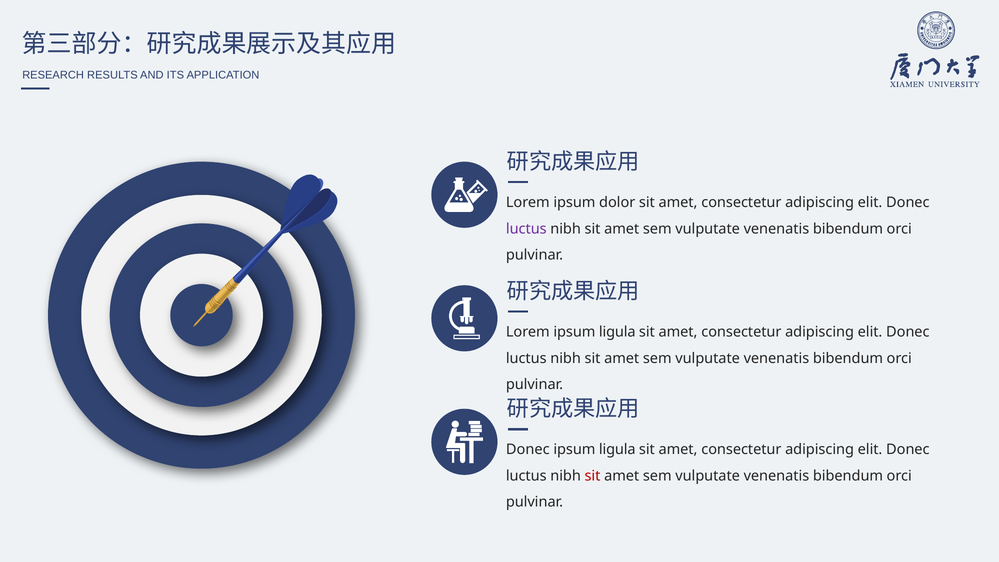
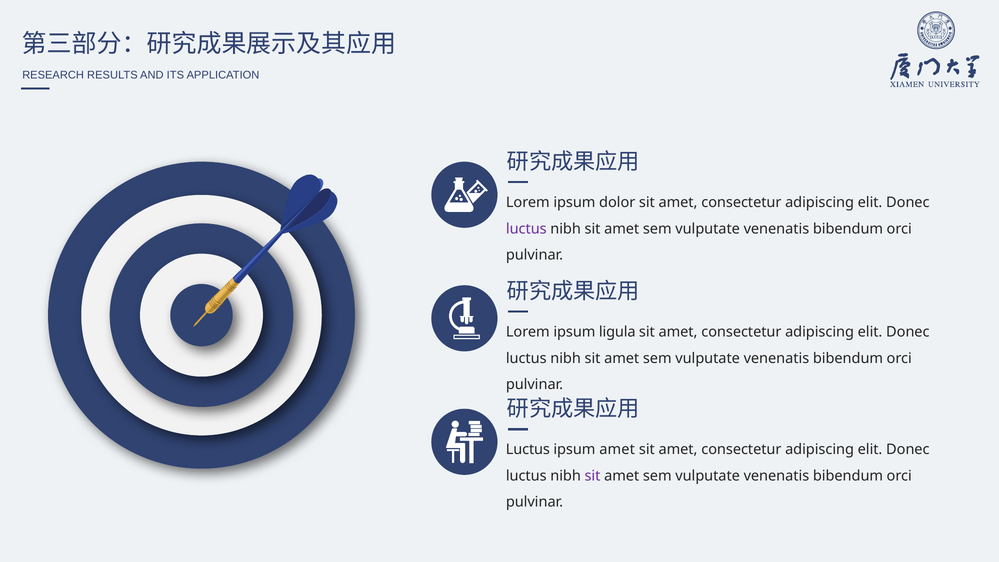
Donec at (528, 450): Donec -> Luctus
ligula at (617, 450): ligula -> amet
sit at (593, 476) colour: red -> purple
